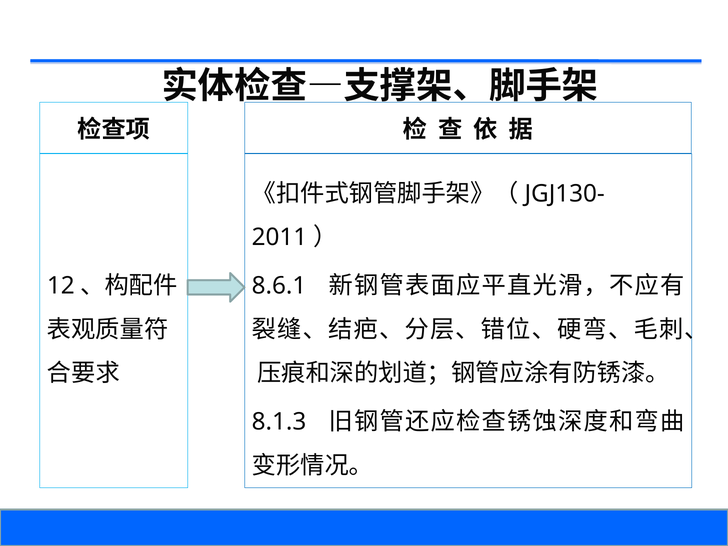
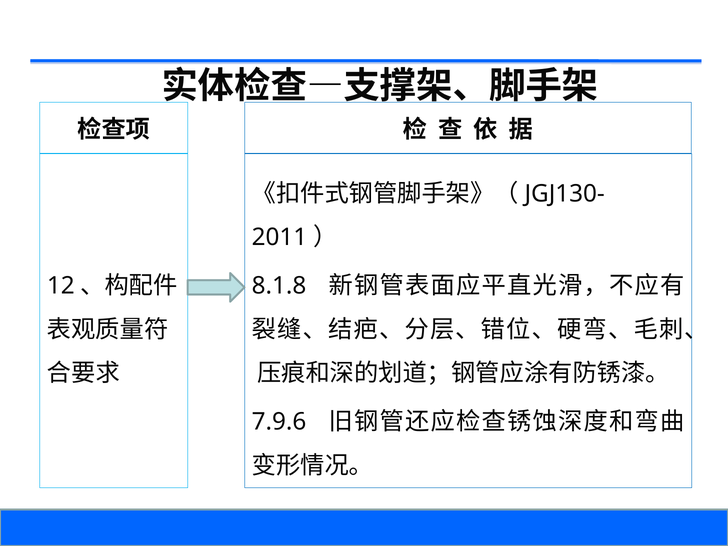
8.6.1: 8.6.1 -> 8.1.8
8.1.3: 8.1.3 -> 7.9.6
